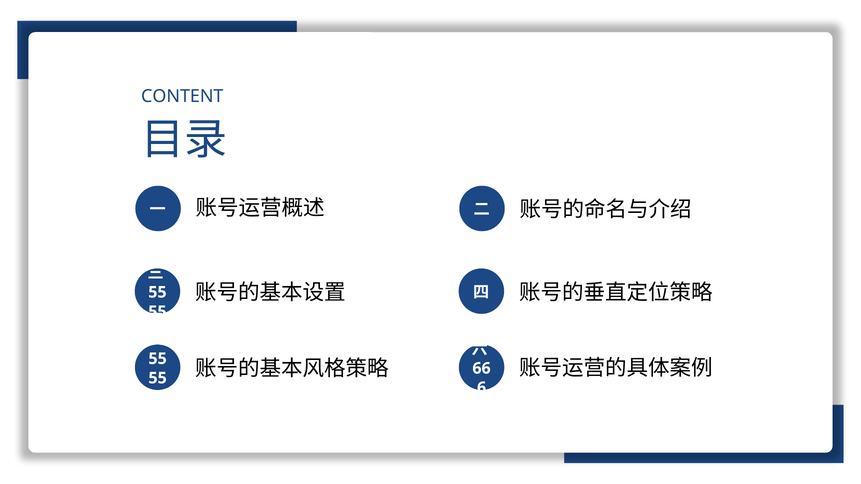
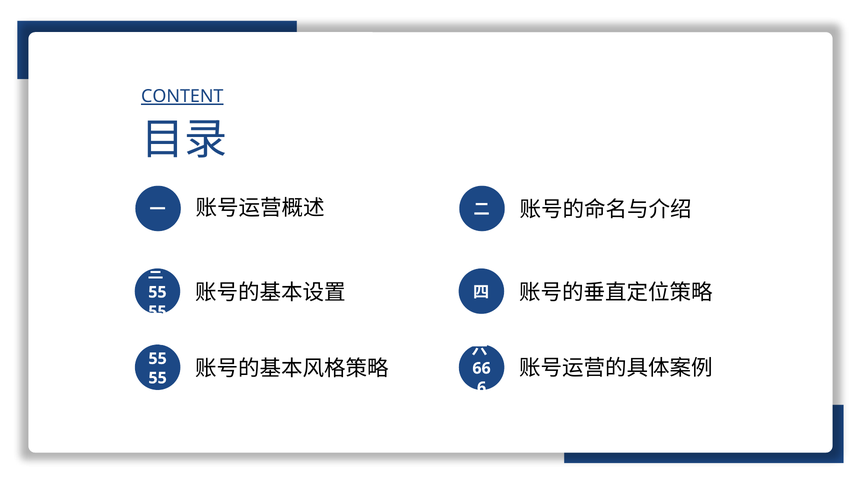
CONTENT underline: none -> present
